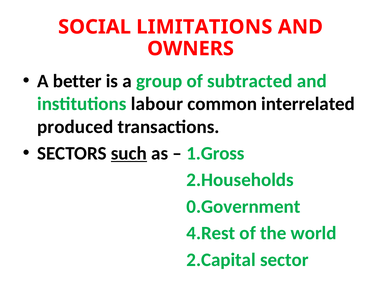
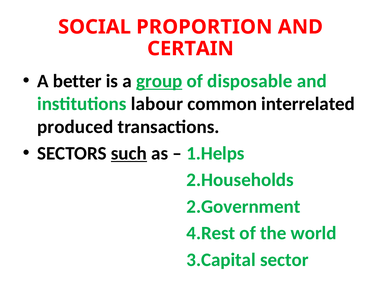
LIMITATIONS: LIMITATIONS -> PROPORTION
OWNERS: OWNERS -> CERTAIN
group underline: none -> present
subtracted: subtracted -> disposable
1.Gross: 1.Gross -> 1.Helps
0.Government: 0.Government -> 2.Government
2.Capital: 2.Capital -> 3.Capital
